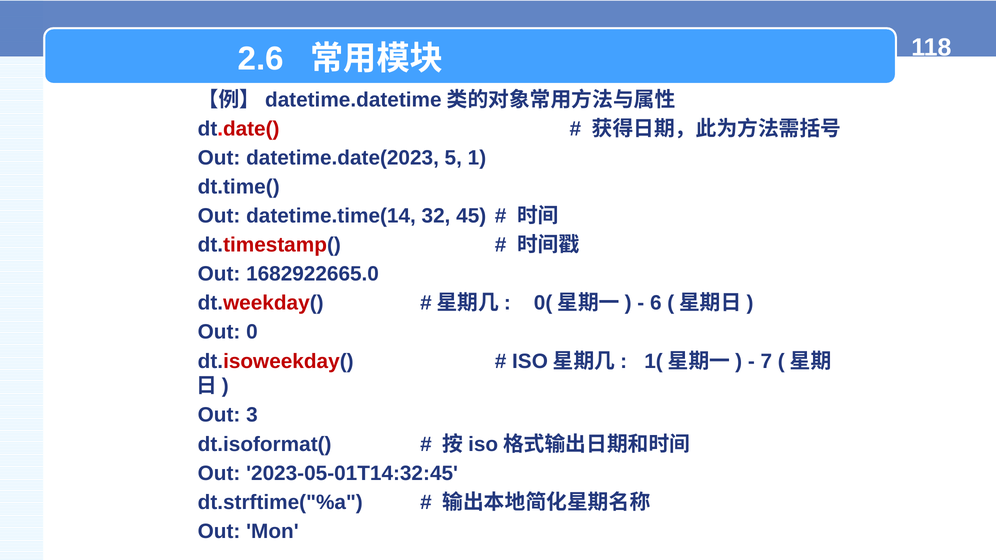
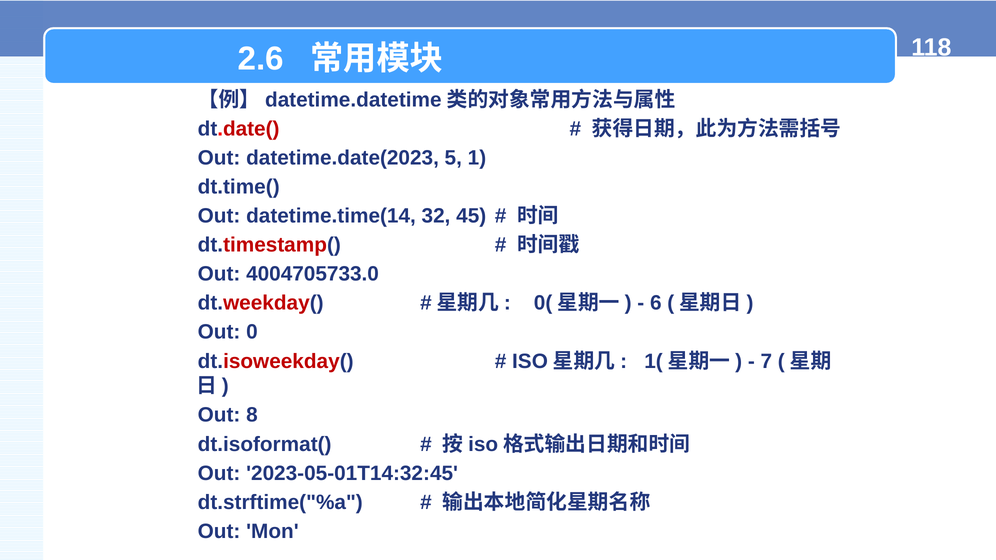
1682922665.0: 1682922665.0 -> 4004705733.0
3: 3 -> 8
